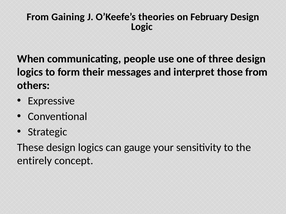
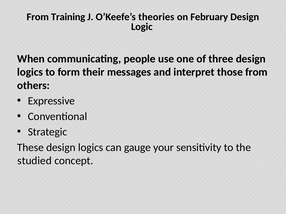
Gaining: Gaining -> Training
entirely: entirely -> studied
